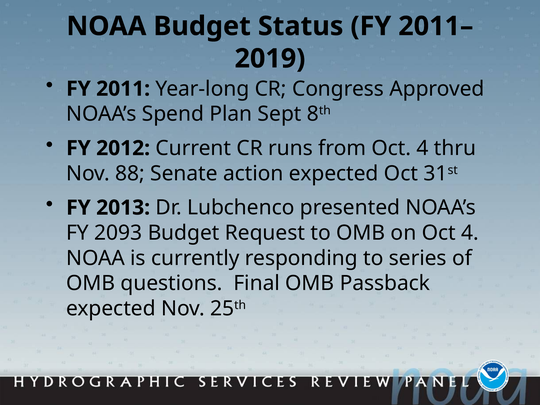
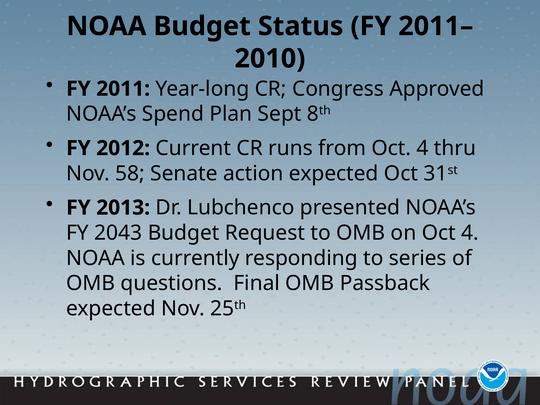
2019: 2019 -> 2010
88: 88 -> 58
2093: 2093 -> 2043
